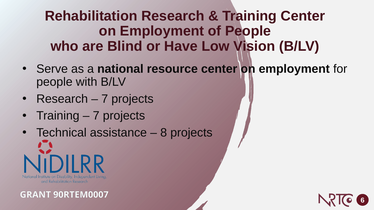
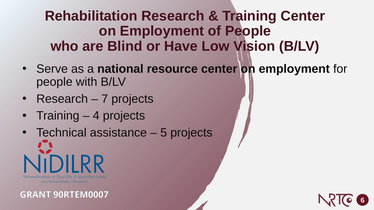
7 at (96, 116): 7 -> 4
8: 8 -> 5
